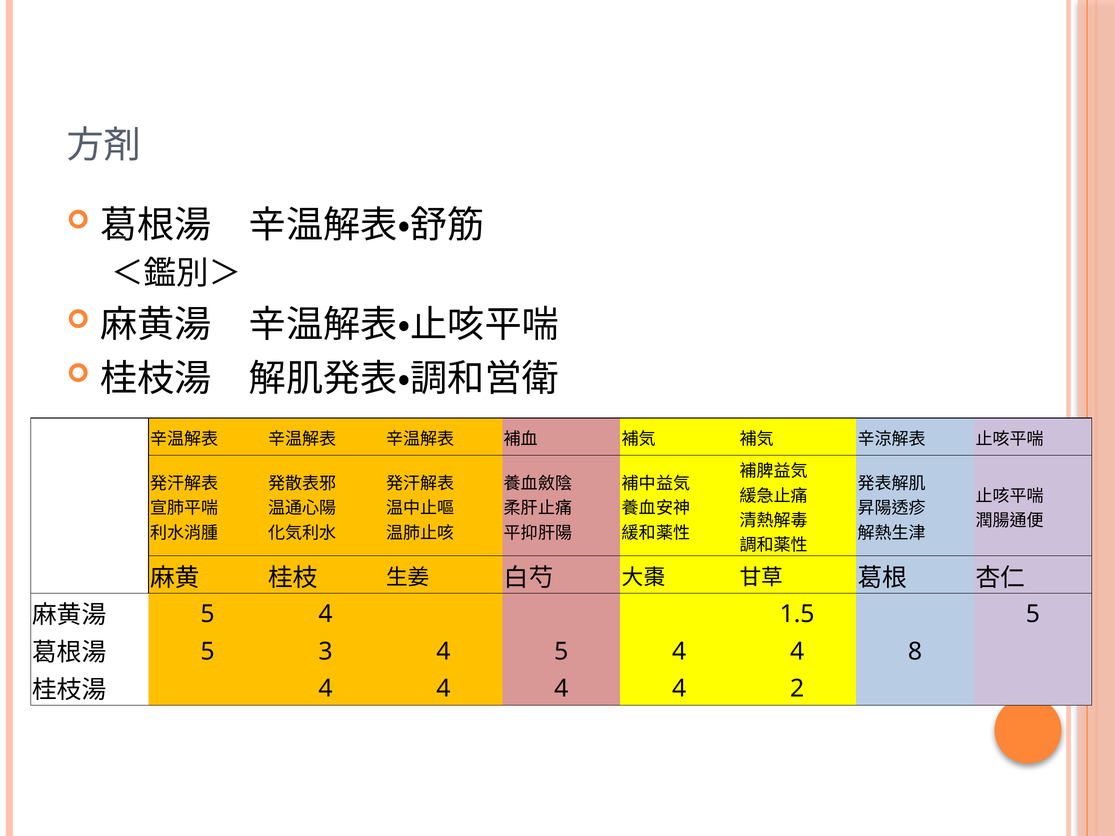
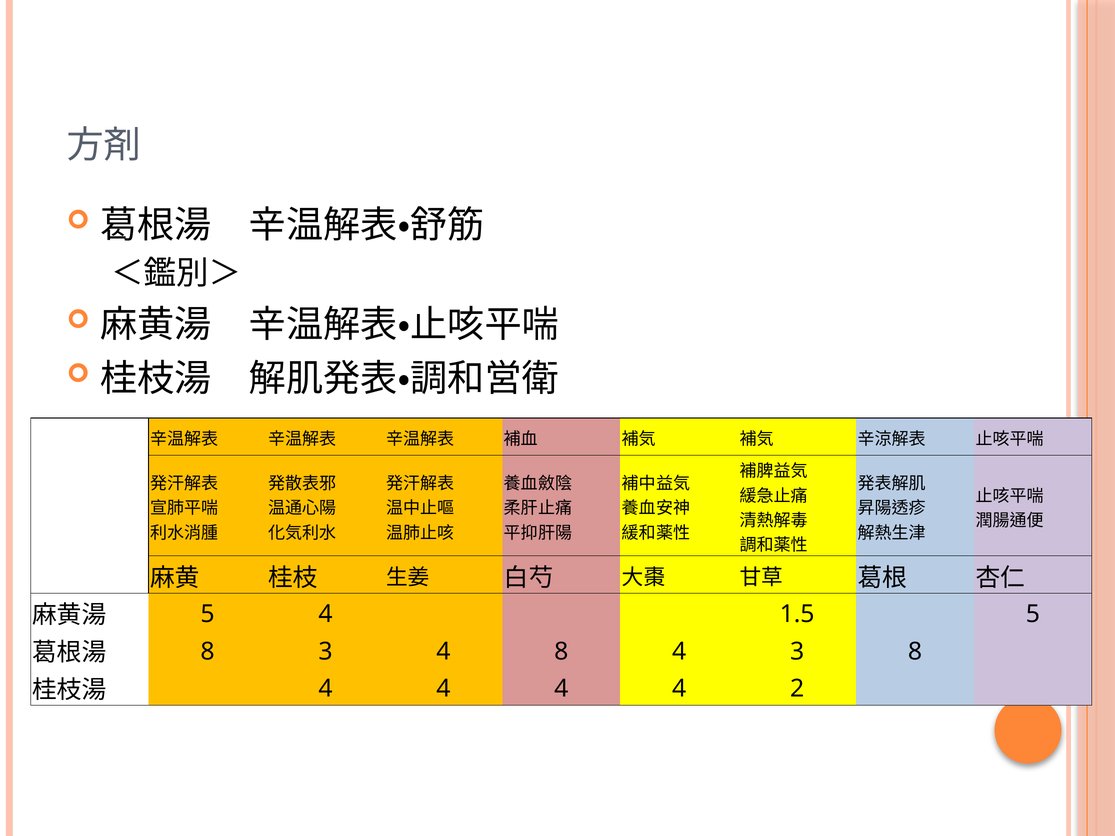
5 at (208, 652): 5 -> 8
4 5: 5 -> 8
4 at (797, 652): 4 -> 3
